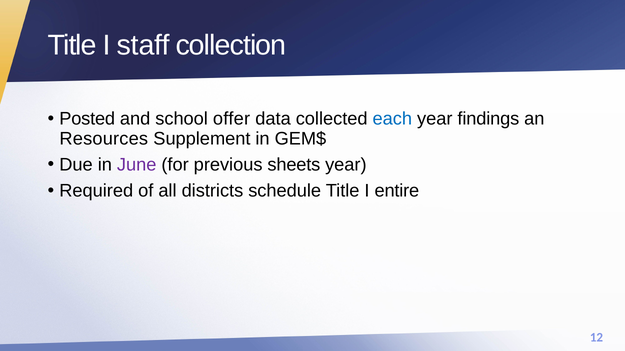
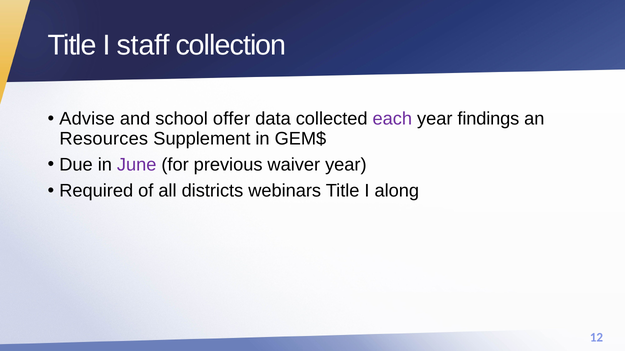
Posted: Posted -> Advise
each colour: blue -> purple
sheets: sheets -> waiver
schedule: schedule -> webinars
entire: entire -> along
